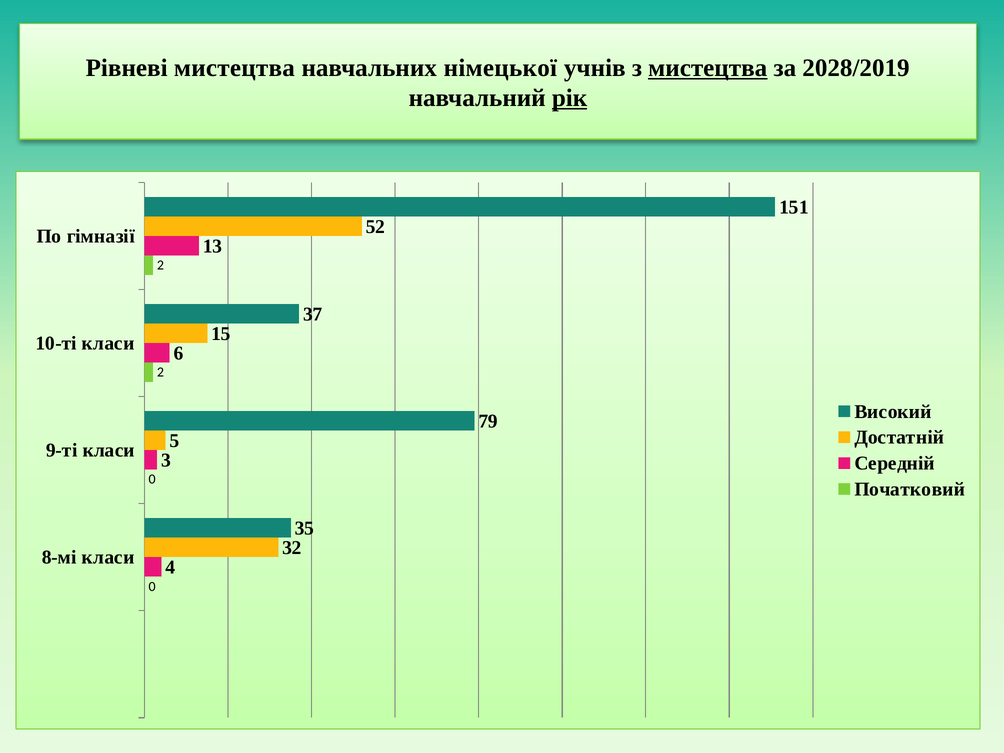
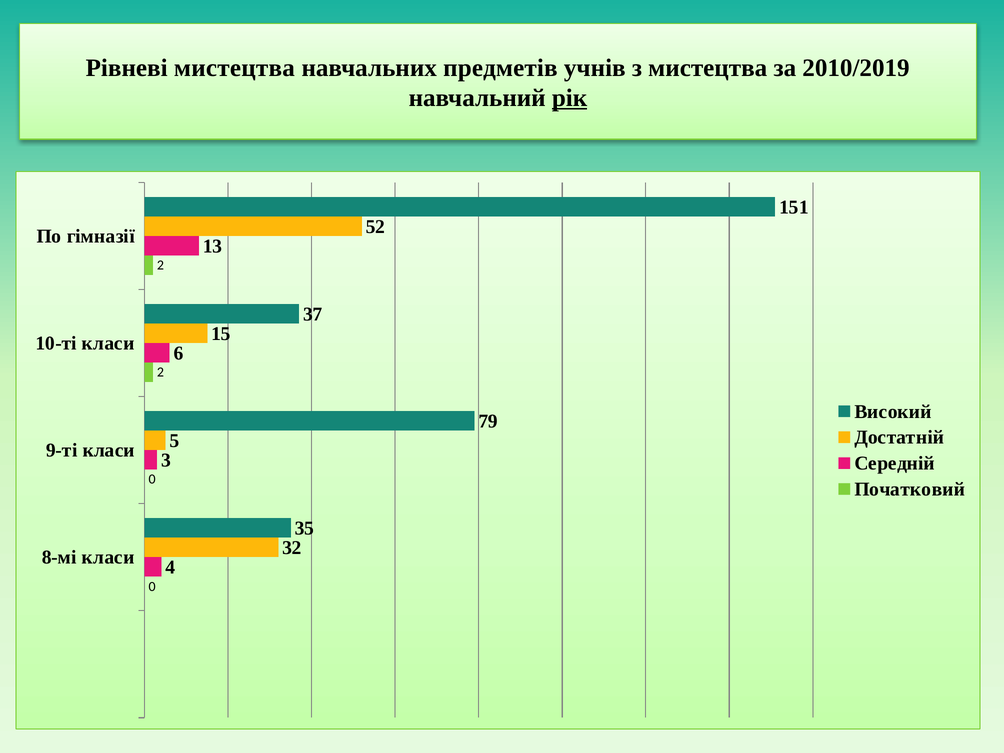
німецької: німецької -> предметів
мистецтва at (708, 68) underline: present -> none
2028/2019: 2028/2019 -> 2010/2019
